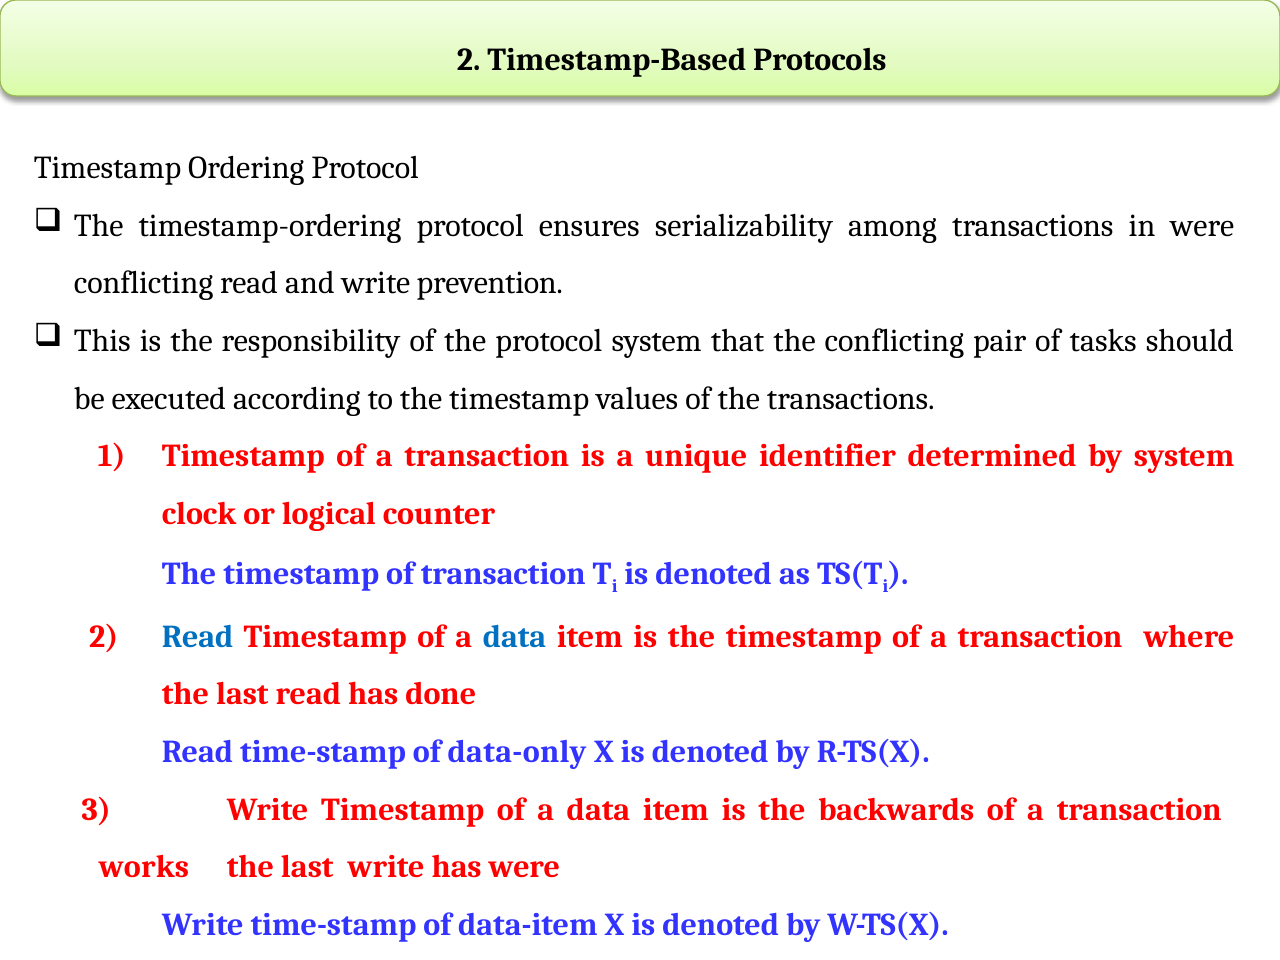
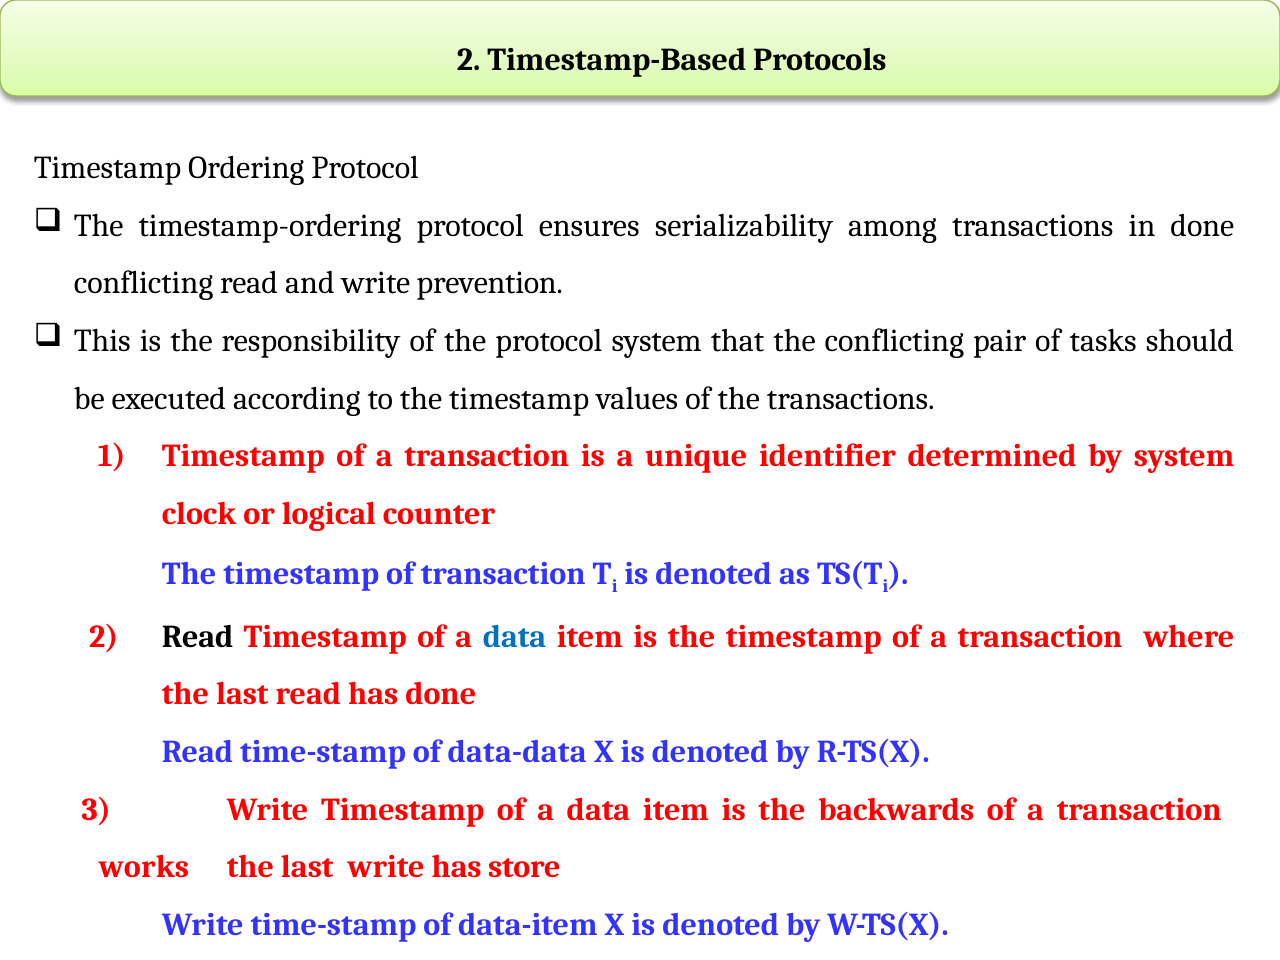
in were: were -> done
Read at (198, 637) colour: blue -> black
data-only: data-only -> data-data
has were: were -> store
